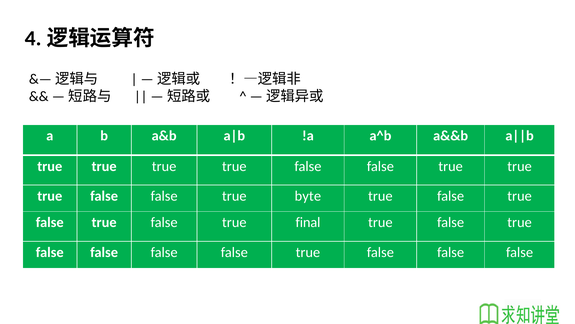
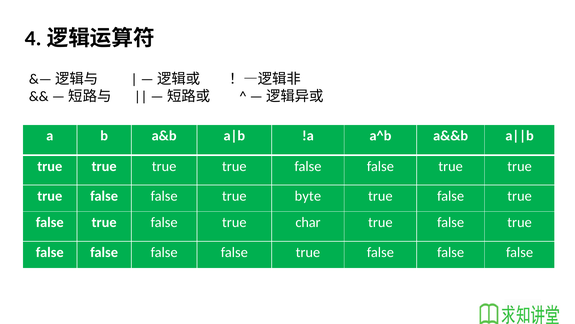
final: final -> char
